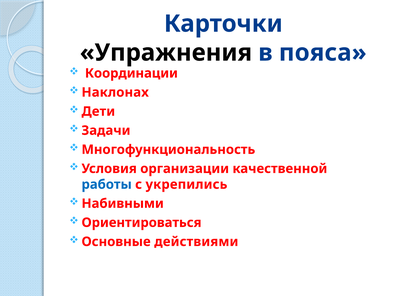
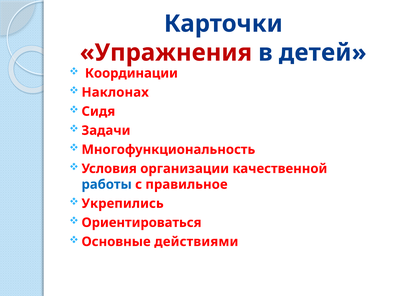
Упражнения colour: black -> red
пояса: пояса -> детей
Дети: Дети -> Сидя
укрепились: укрепились -> правильное
Набивными: Набивными -> Укрепились
